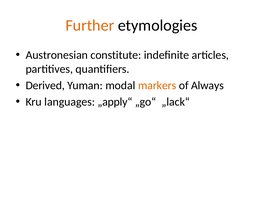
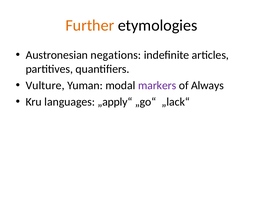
constitute: constitute -> negations
Derived: Derived -> Vulture
markers colour: orange -> purple
